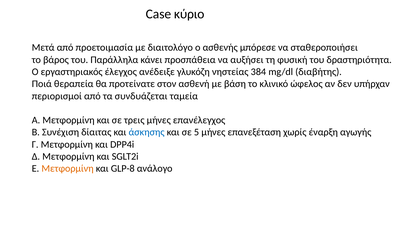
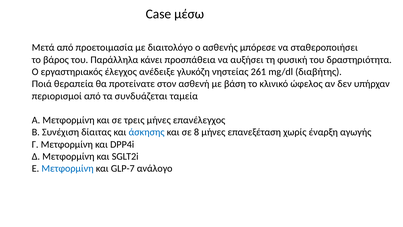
κύριο: κύριο -> μέσω
384: 384 -> 261
5: 5 -> 8
Μετφορμίνη at (68, 168) colour: orange -> blue
GLP-8: GLP-8 -> GLP-7
